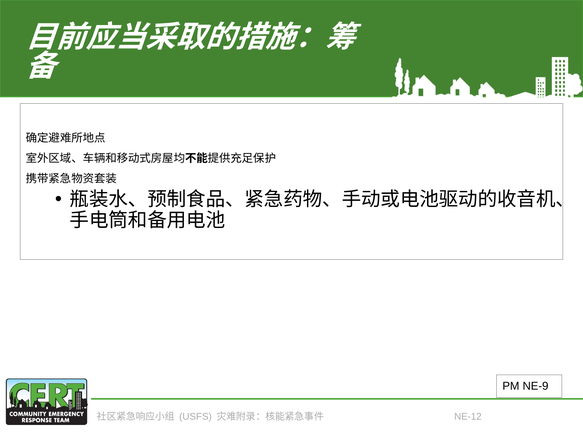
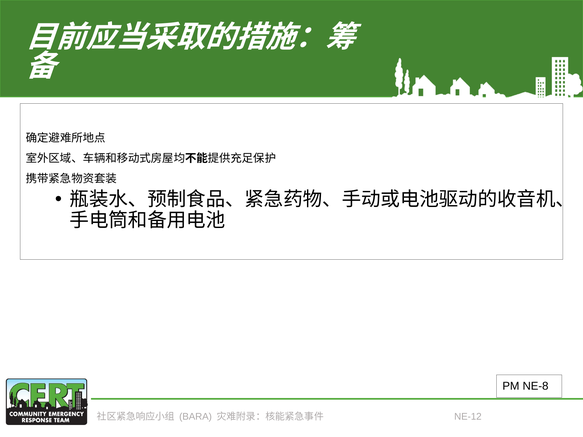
NE-9: NE-9 -> NE-8
USFS: USFS -> BARA
